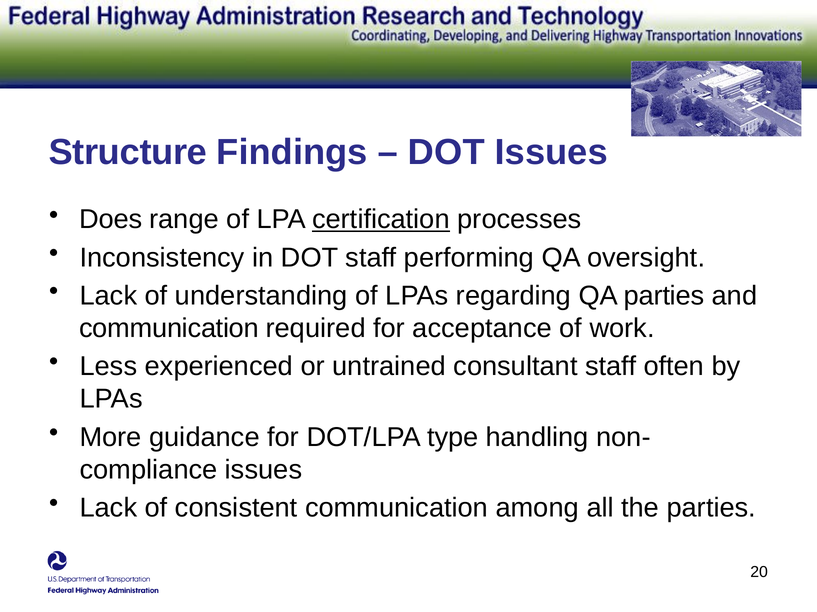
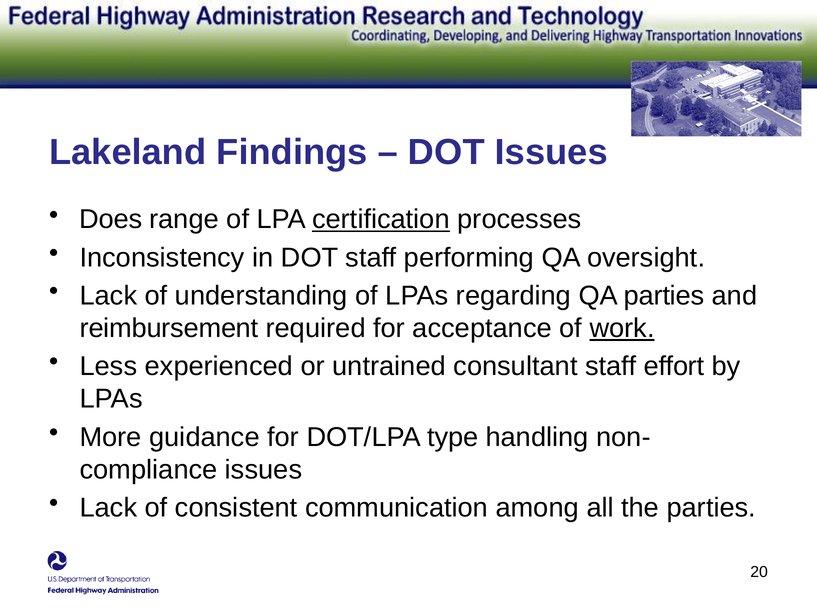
Structure: Structure -> Lakeland
communication at (169, 329): communication -> reimbursement
work underline: none -> present
often: often -> effort
